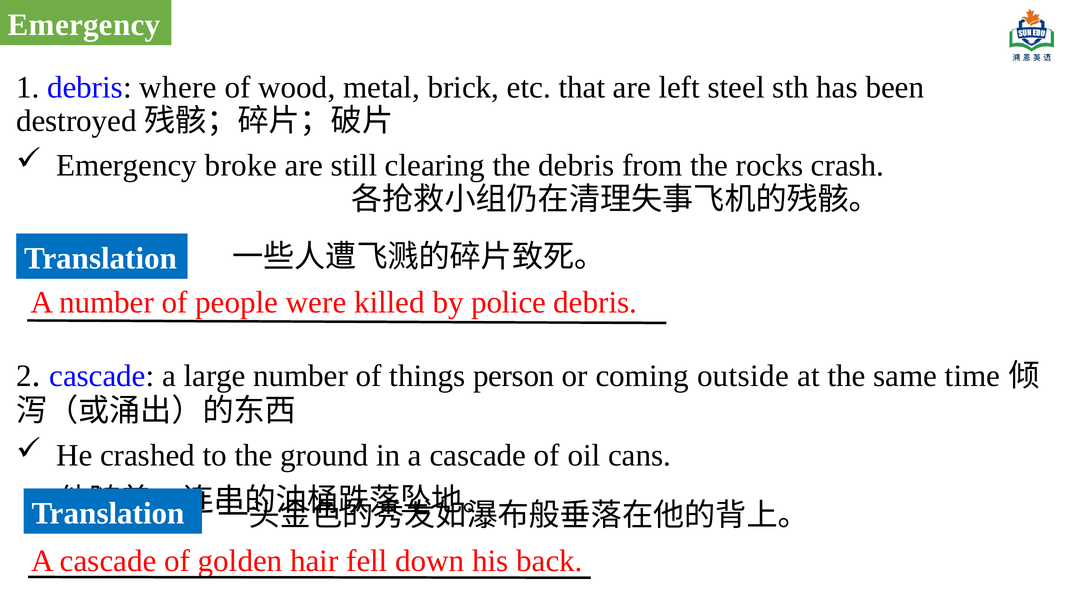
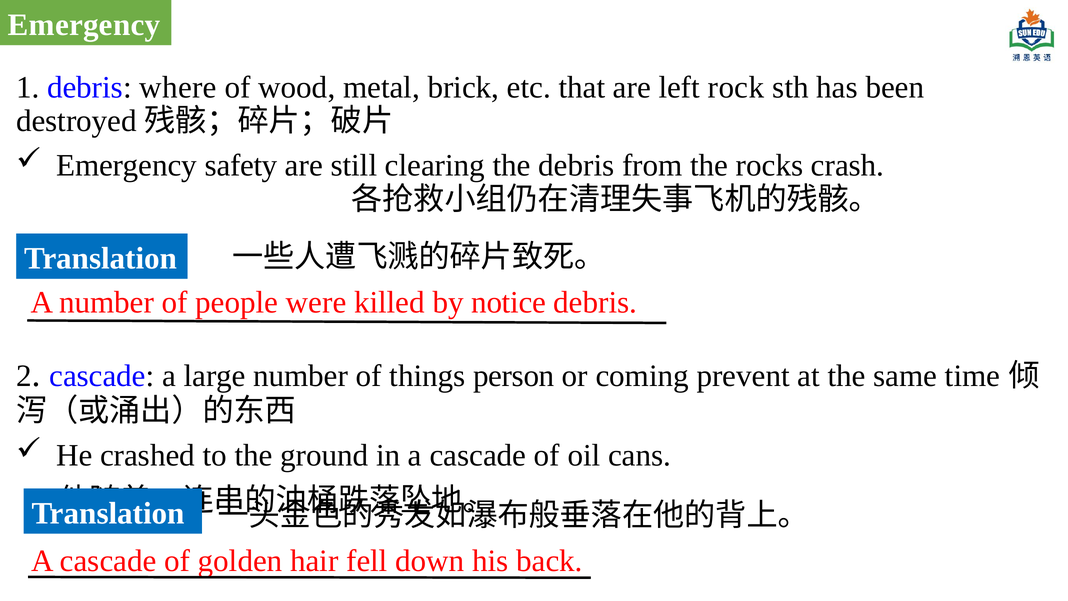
steel: steel -> rock
broke: broke -> safety
police: police -> notice
outside: outside -> prevent
